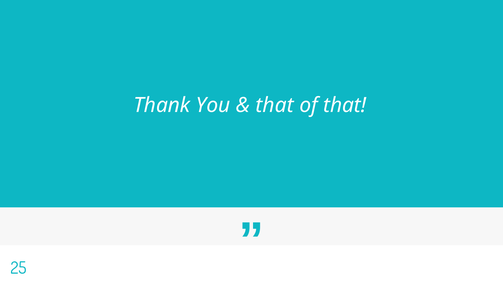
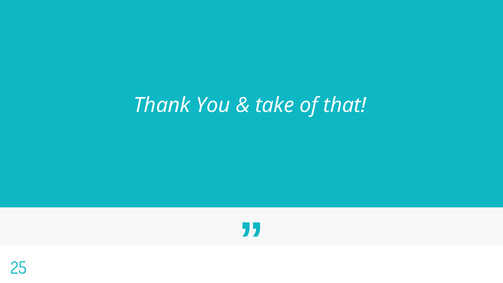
that at (275, 105): that -> take
